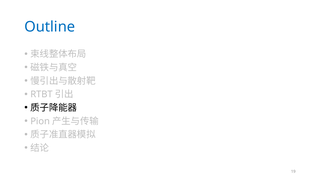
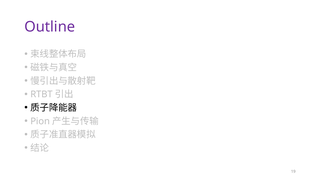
Outline colour: blue -> purple
